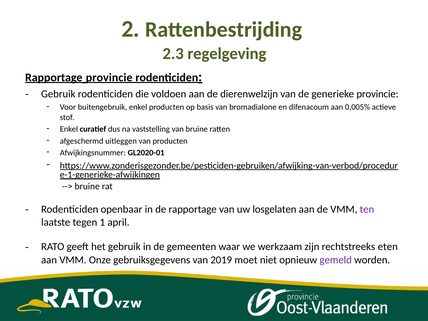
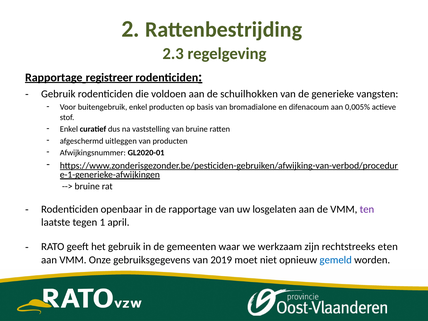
Rapportage provincie: provincie -> registreer
dierenwelzijn: dierenwelzijn -> schuilhokken
generieke provincie: provincie -> vangsten
gemeld colour: purple -> blue
